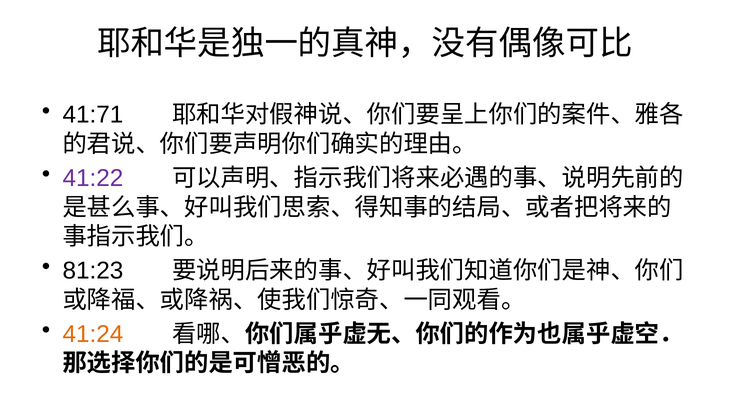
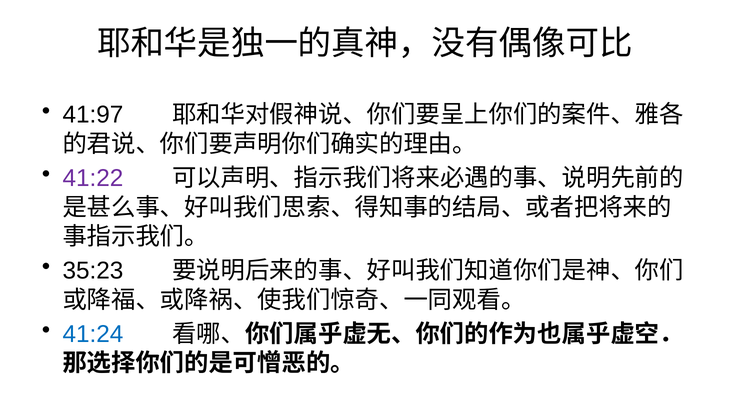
41:71: 41:71 -> 41:97
81:23: 81:23 -> 35:23
41:24 colour: orange -> blue
